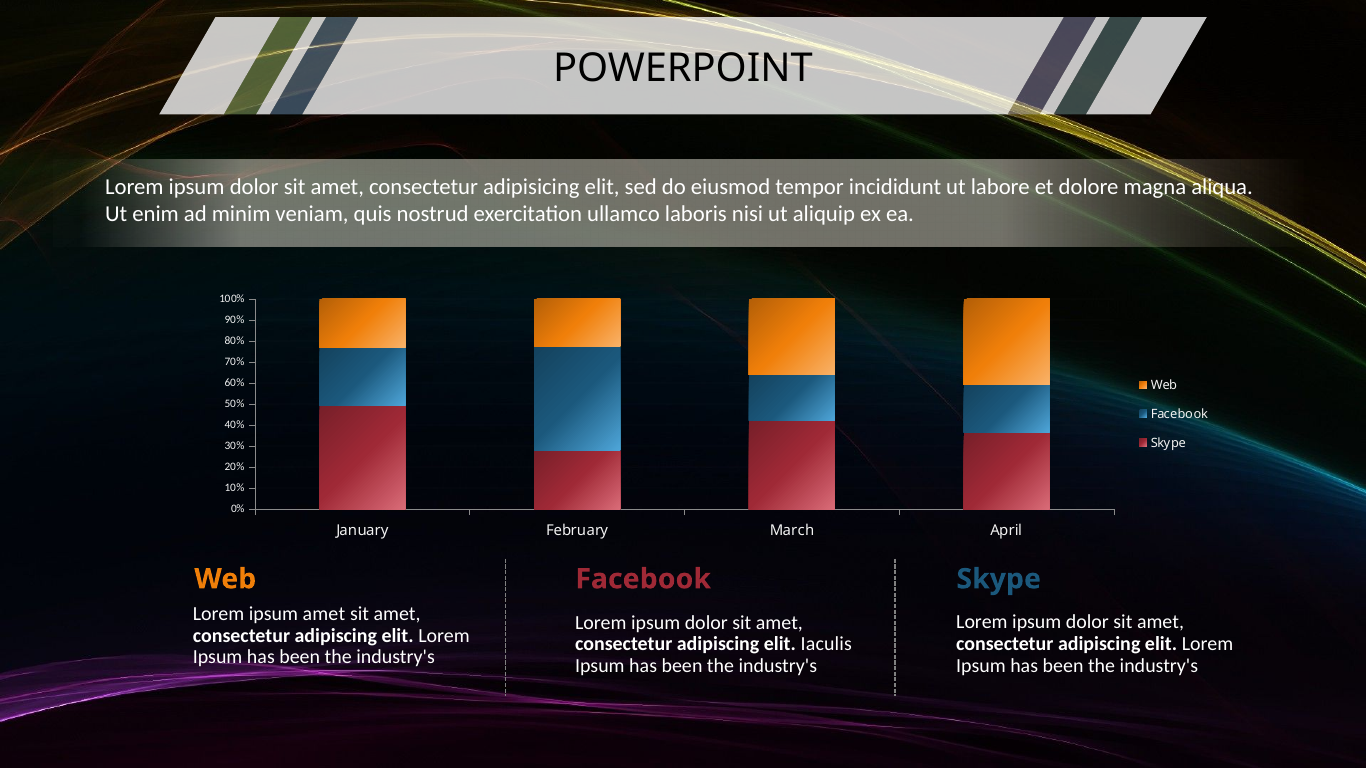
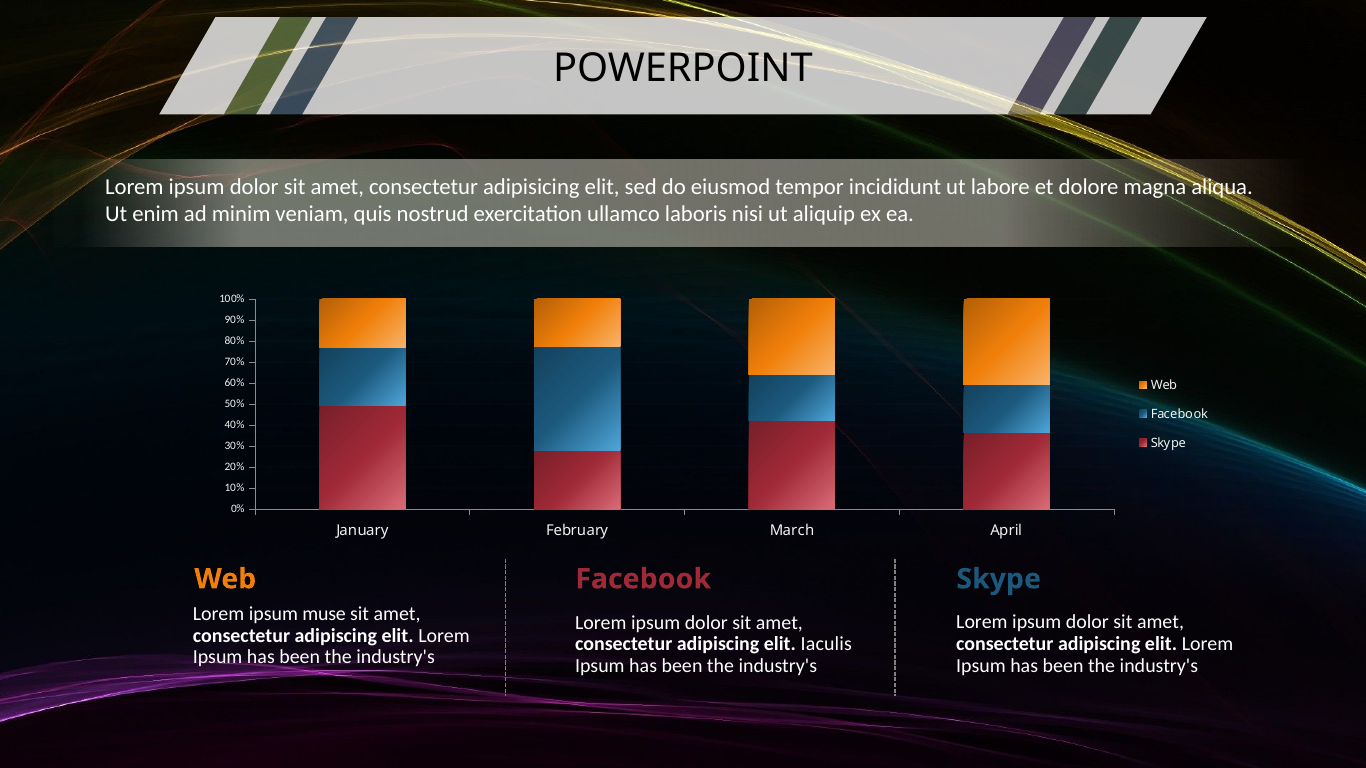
ipsum amet: amet -> muse
